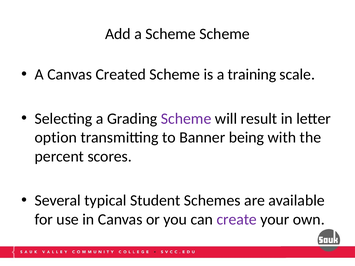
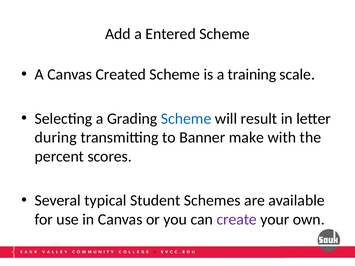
a Scheme: Scheme -> Entered
Scheme at (186, 119) colour: purple -> blue
option: option -> during
being: being -> make
